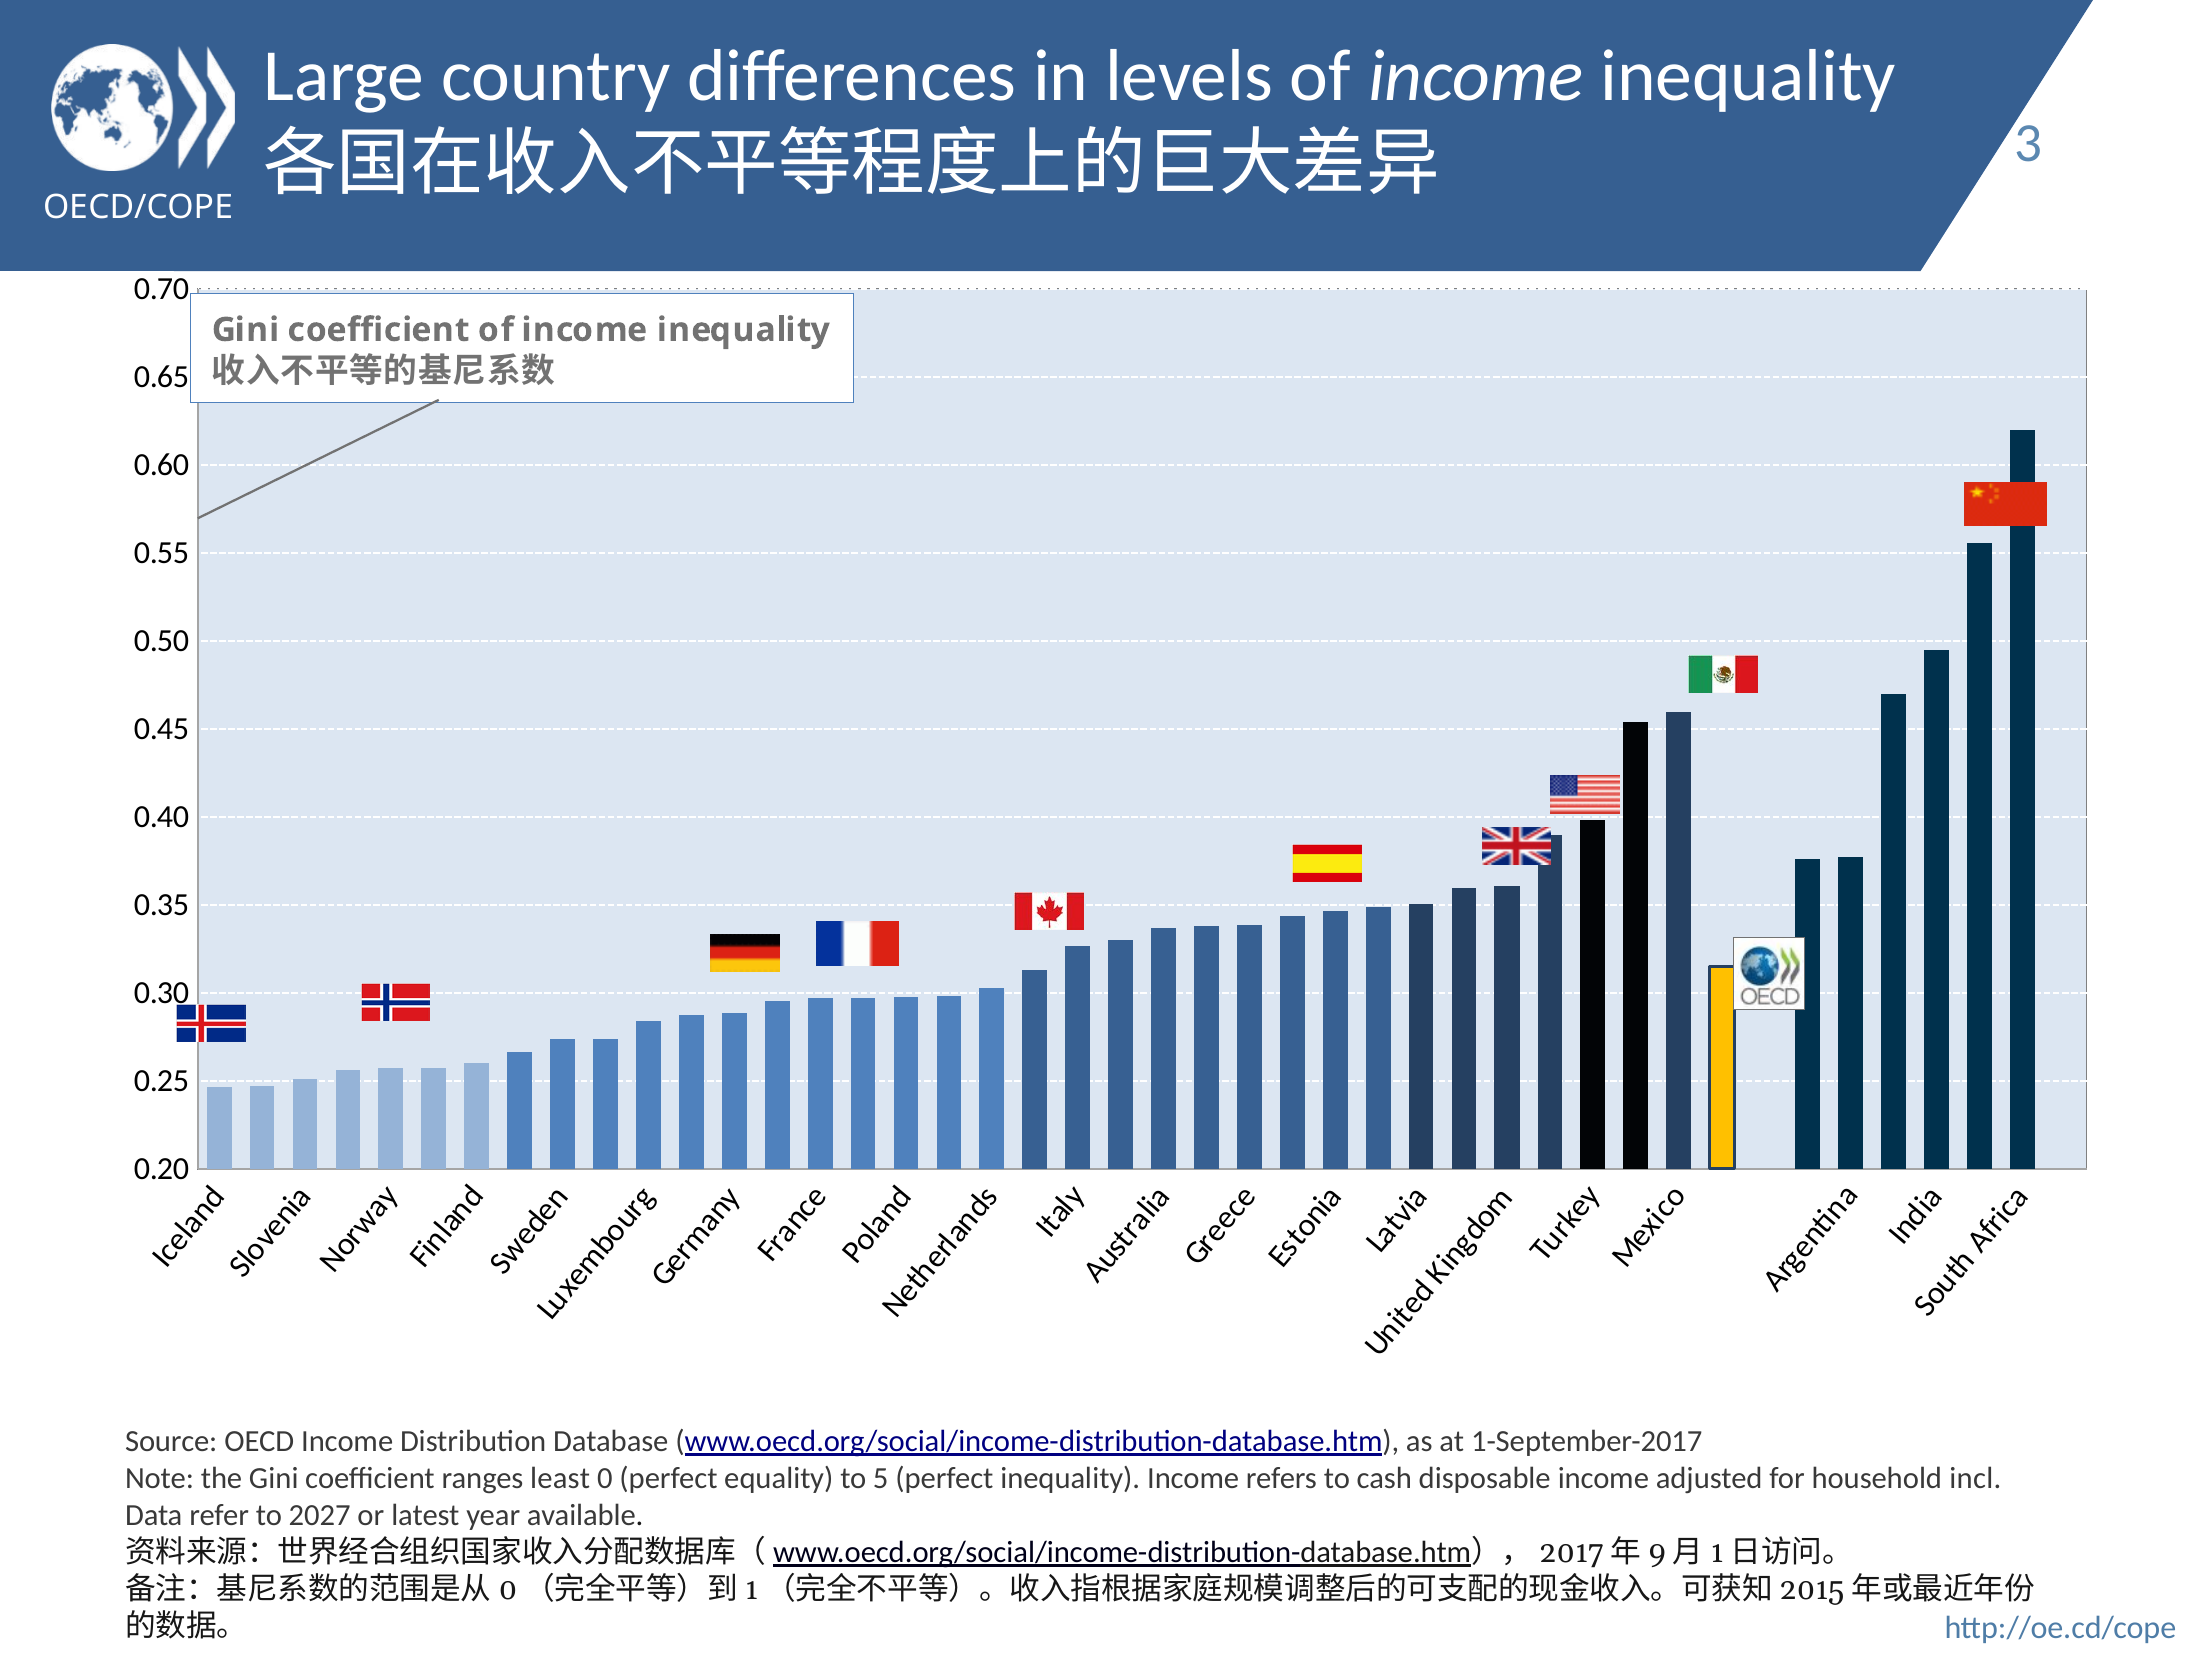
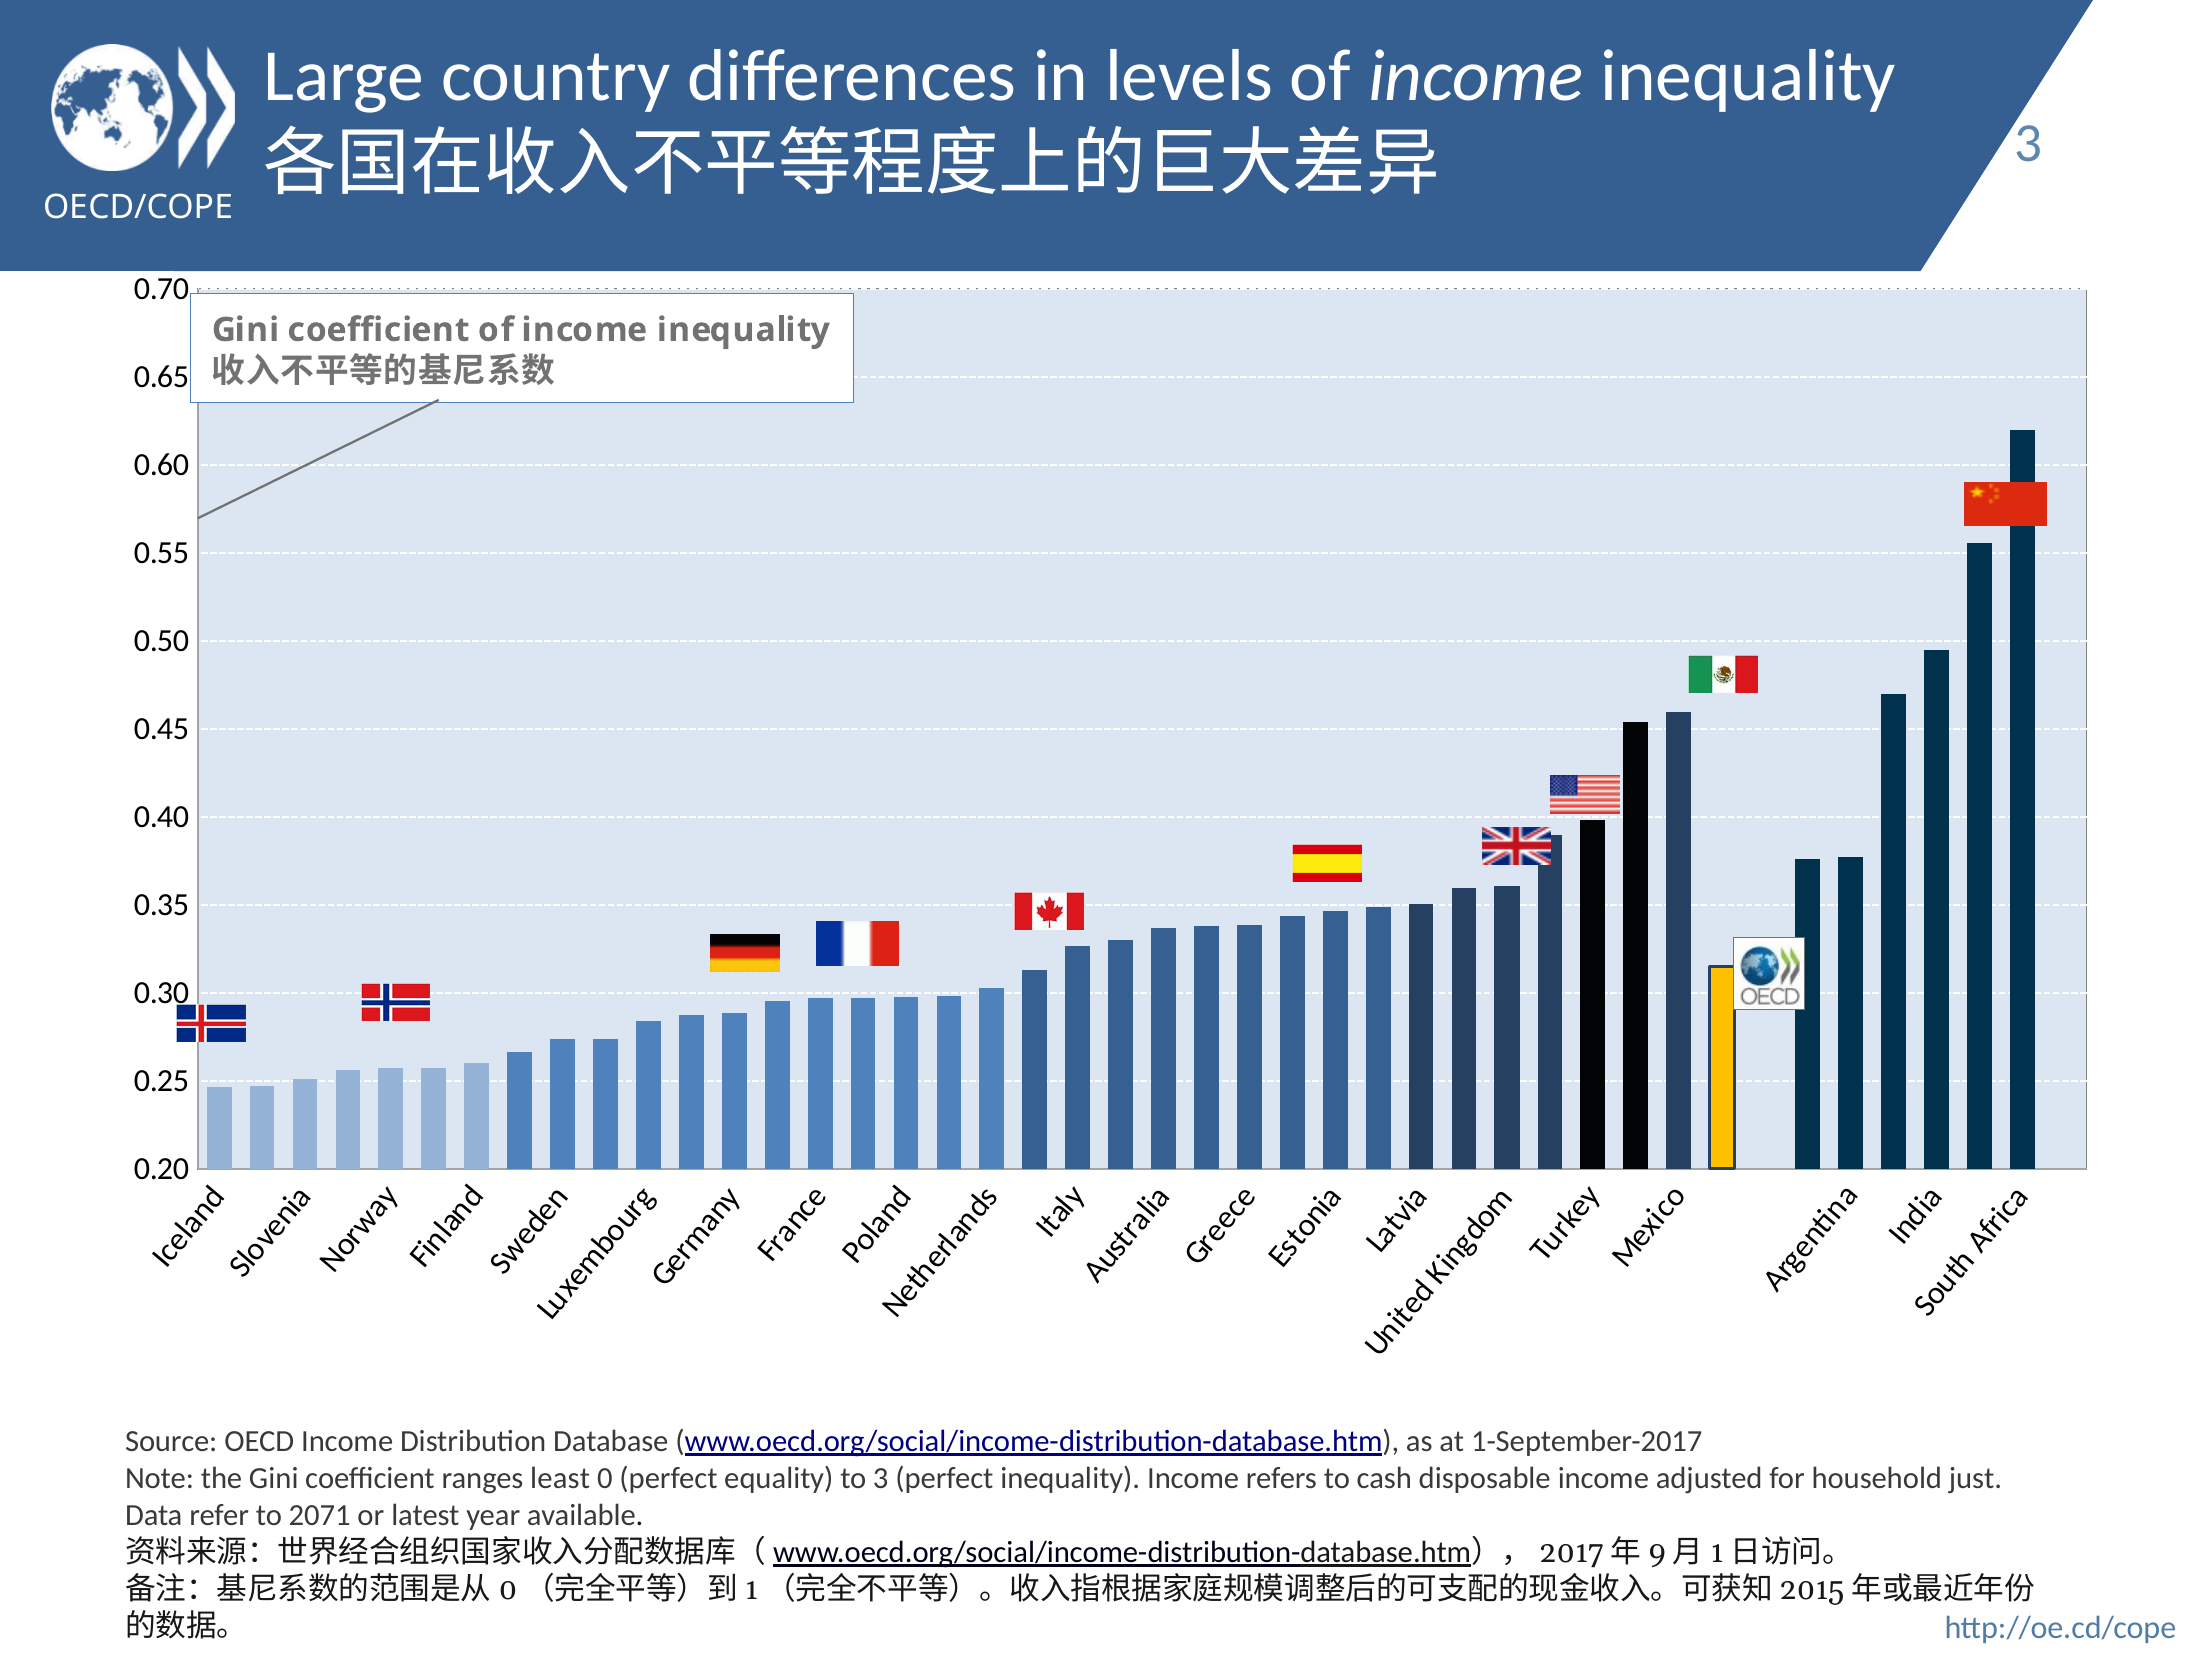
to 5: 5 -> 3
incl: incl -> just
2027: 2027 -> 2071
